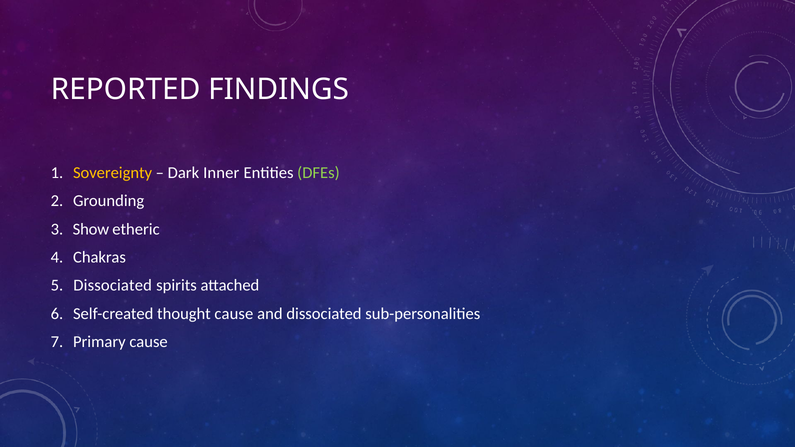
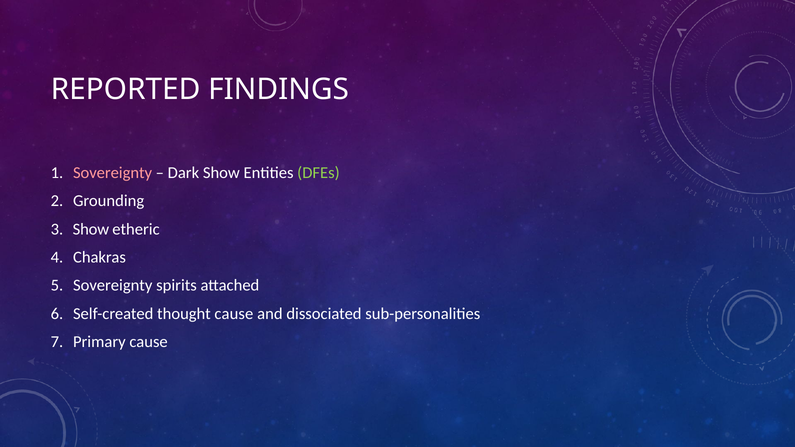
Sovereignty at (113, 173) colour: yellow -> pink
Dark Inner: Inner -> Show
Dissociated at (113, 285): Dissociated -> Sovereignty
